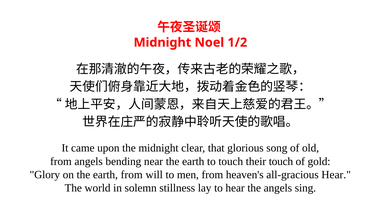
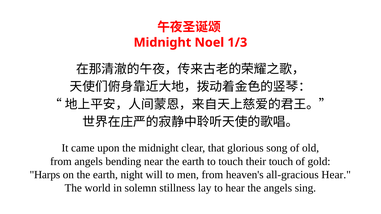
1/2: 1/2 -> 1/3
Glory: Glory -> Harps
earth from: from -> night
